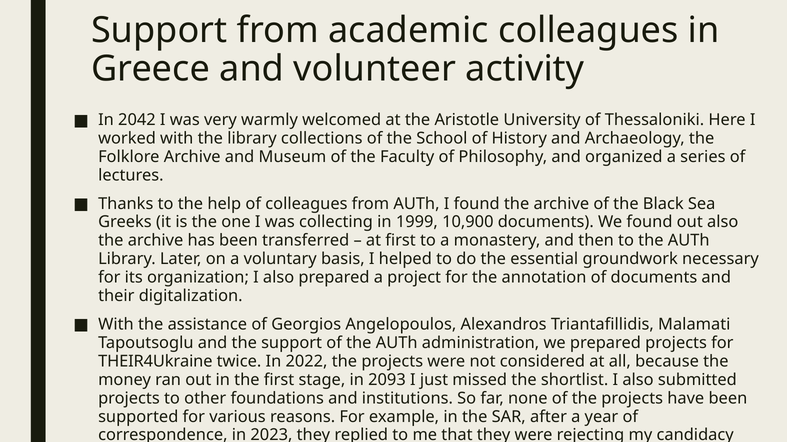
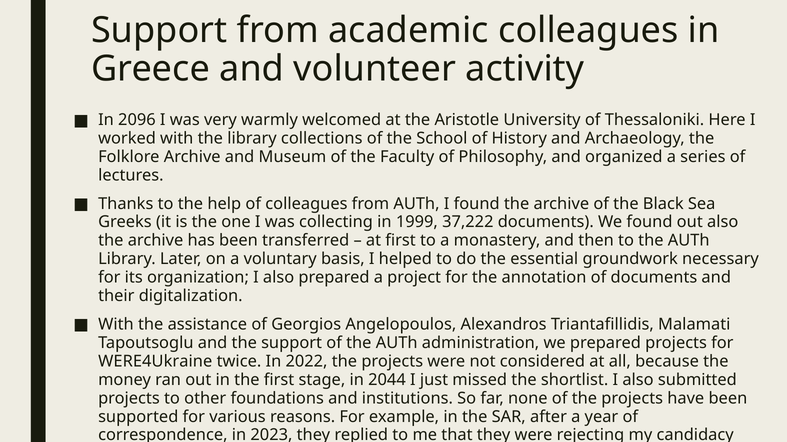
2042: 2042 -> 2096
10,900: 10,900 -> 37,222
THEIR4Ukraine: THEIR4Ukraine -> WERE4Ukraine
2093: 2093 -> 2044
